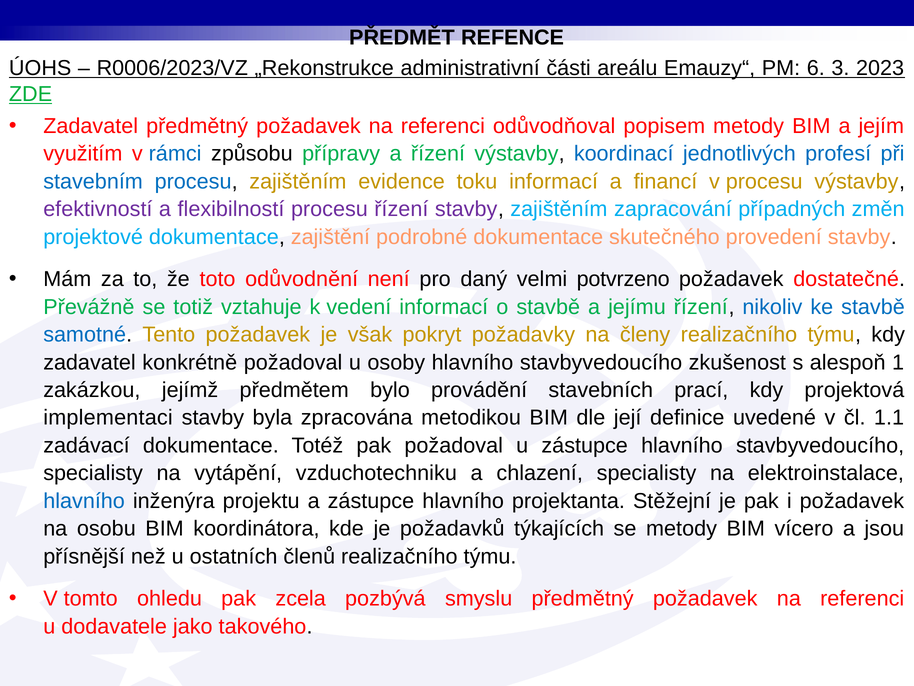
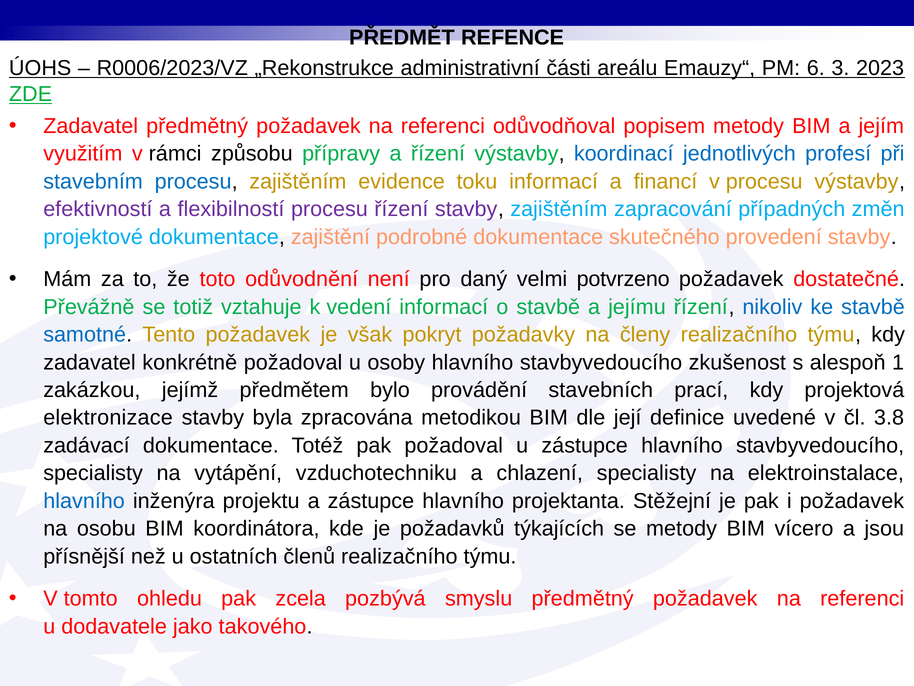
rámci colour: blue -> black
implementaci: implementaci -> elektronizace
1.1: 1.1 -> 3.8
